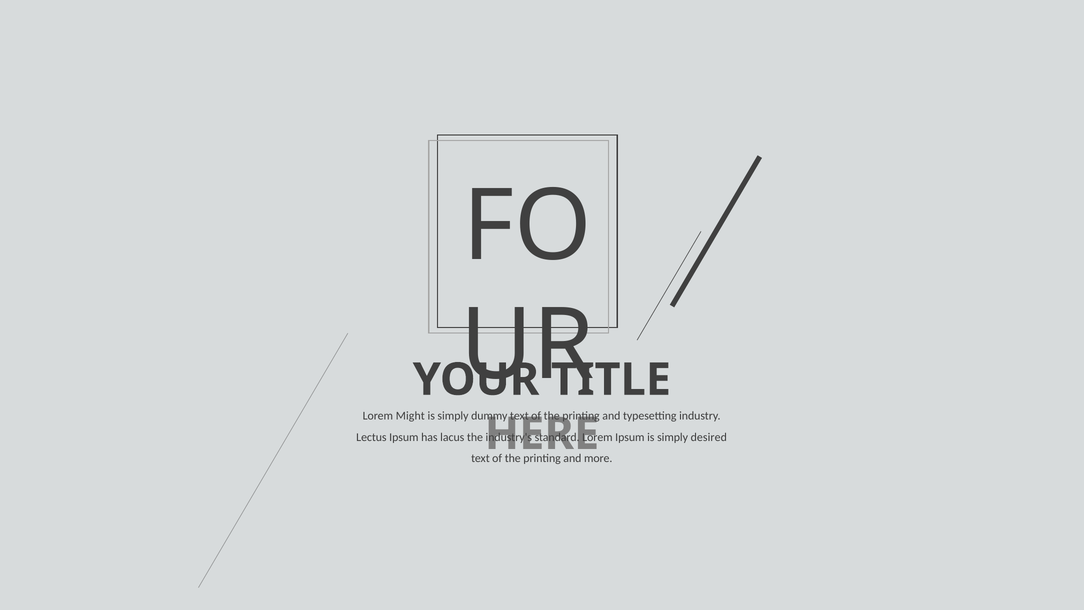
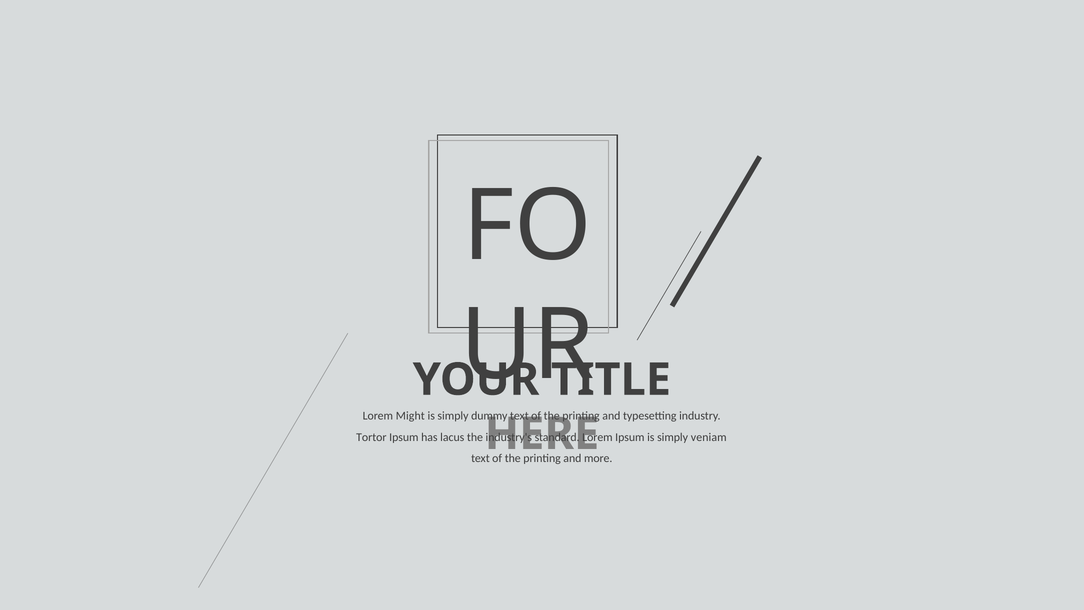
Lectus: Lectus -> Tortor
desired: desired -> veniam
